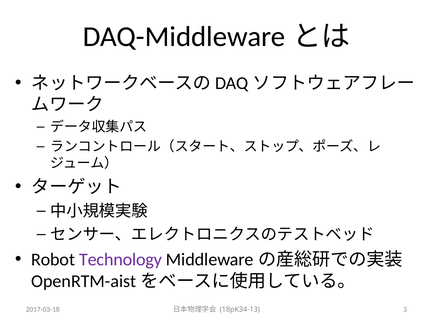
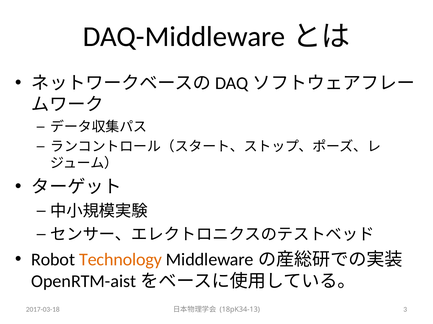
Technology colour: purple -> orange
